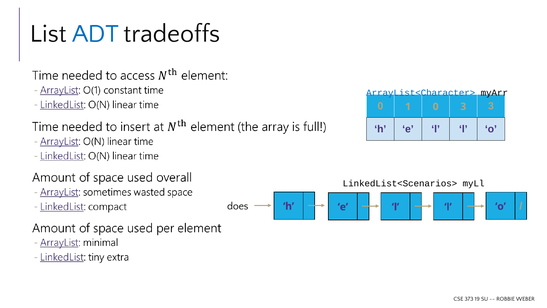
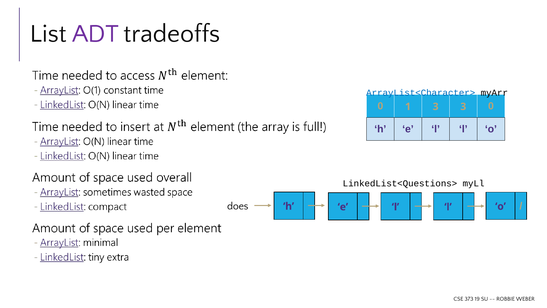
ADT colour: blue -> purple
1 0: 0 -> 3
3 3: 3 -> 0
LinkedList<Scenarios>: LinkedList<Scenarios> -> LinkedList<Questions>
